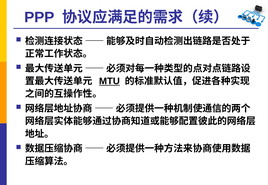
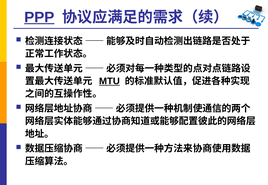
PPP underline: none -> present
